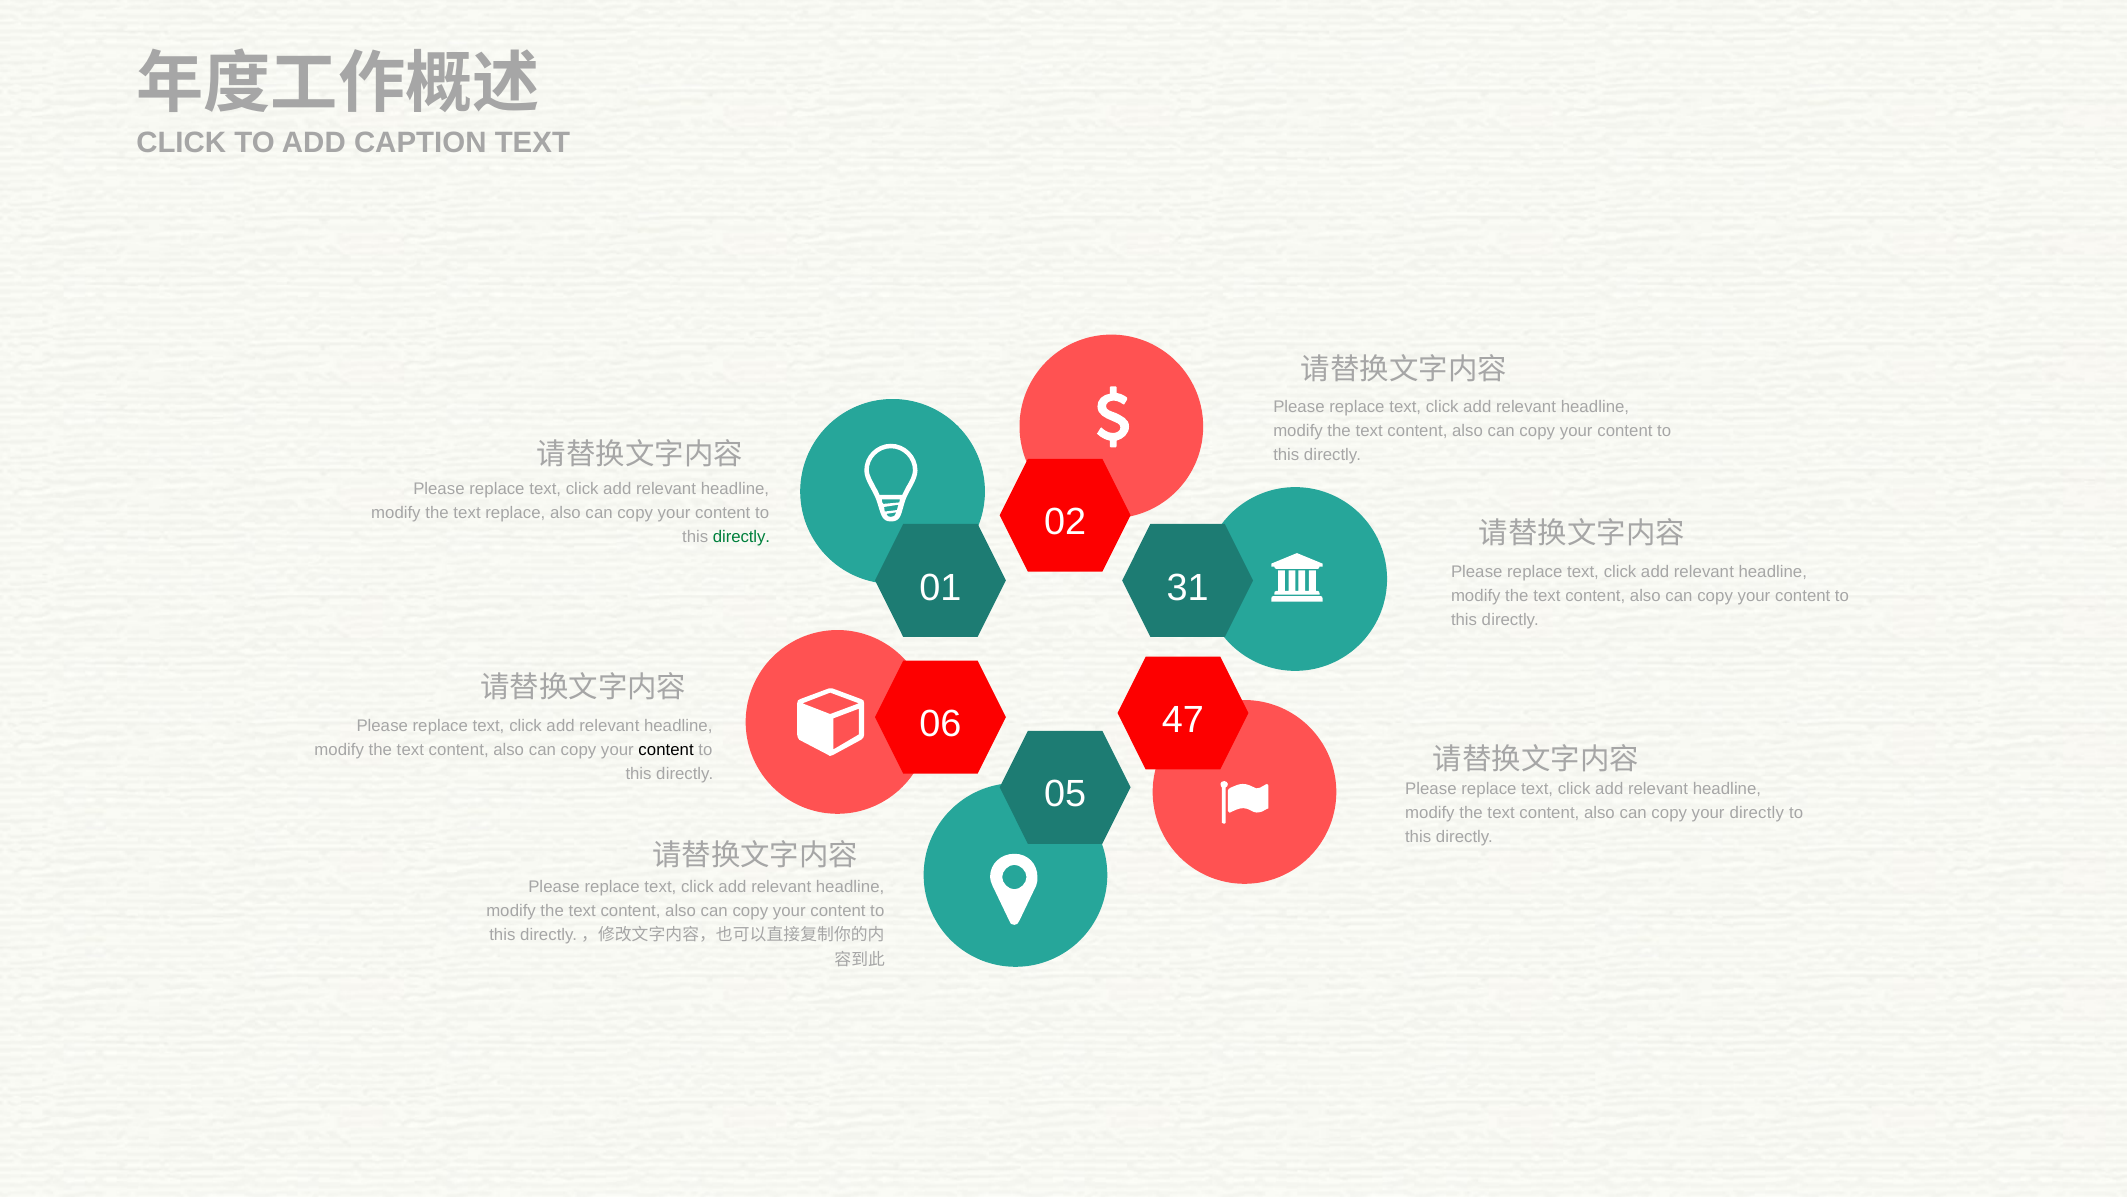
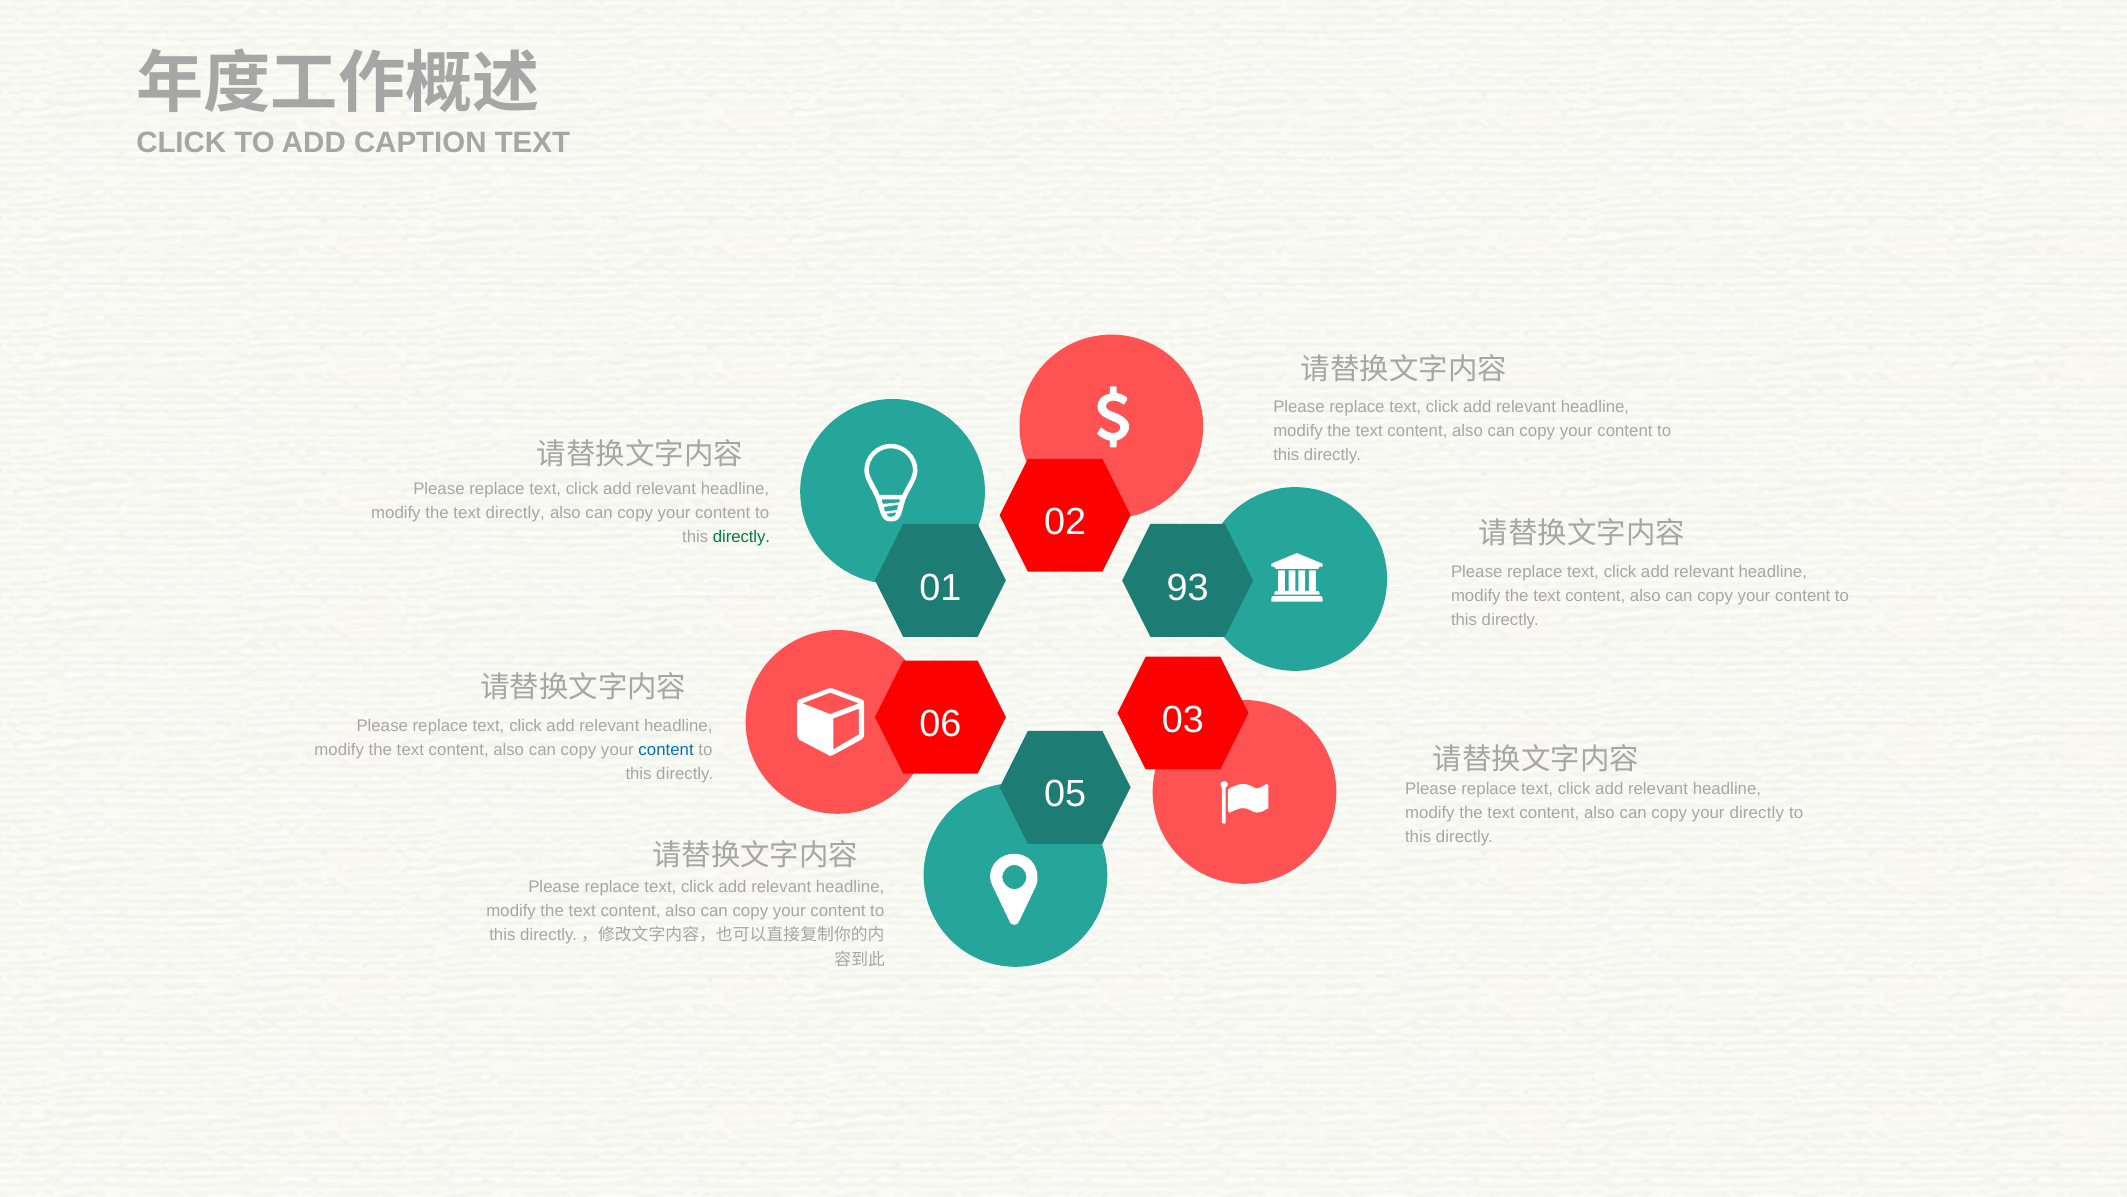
text replace: replace -> directly
31: 31 -> 93
47: 47 -> 03
content at (666, 750) colour: black -> blue
